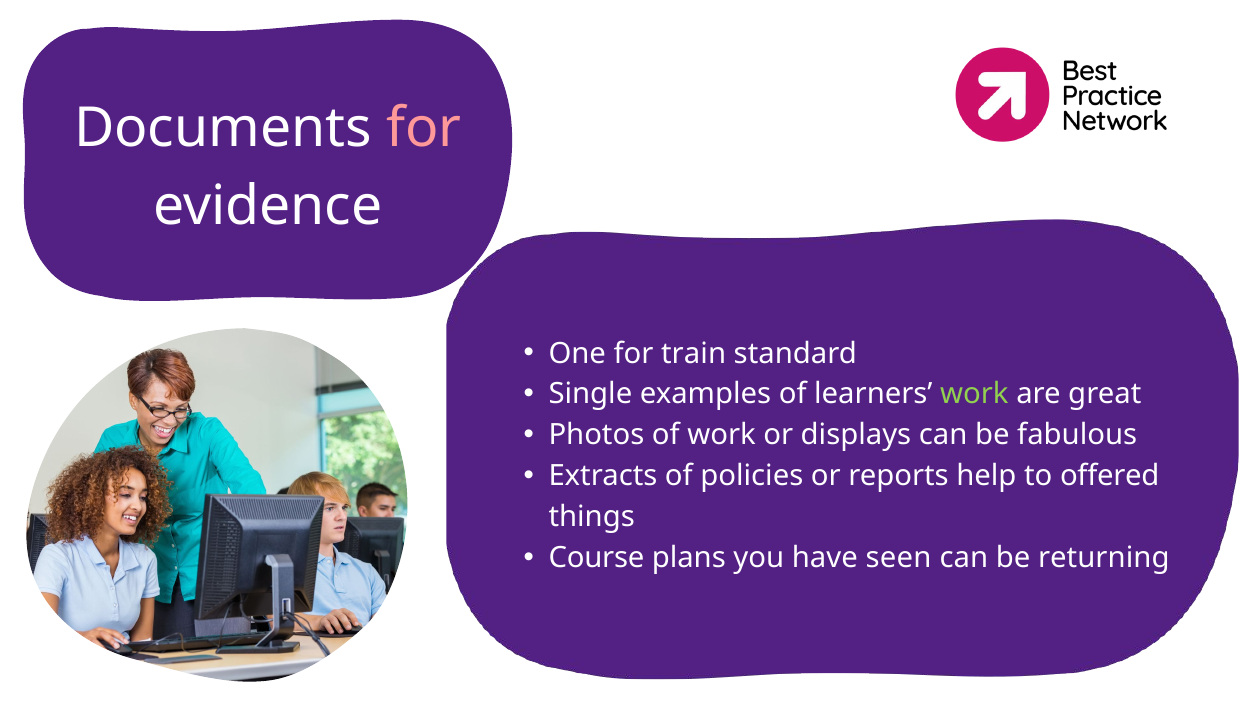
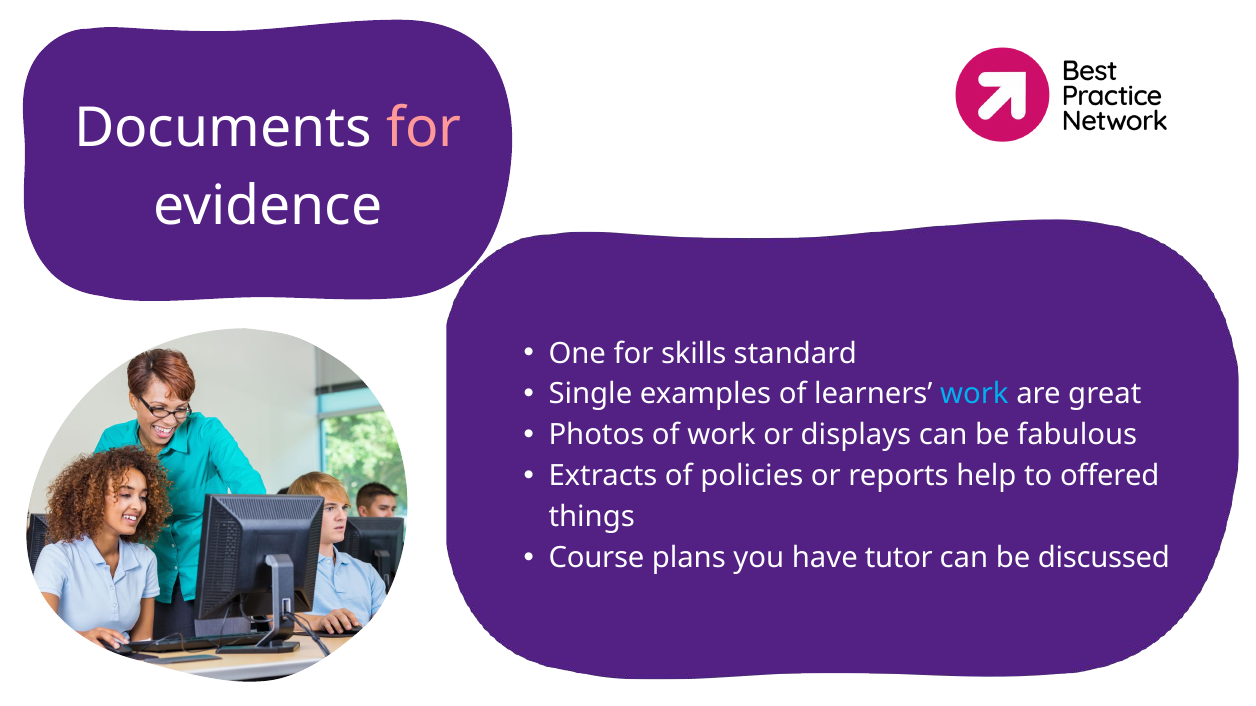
for train: train -> skills
work at (974, 395) colour: light green -> light blue
seen: seen -> tutor
returning: returning -> discussed
